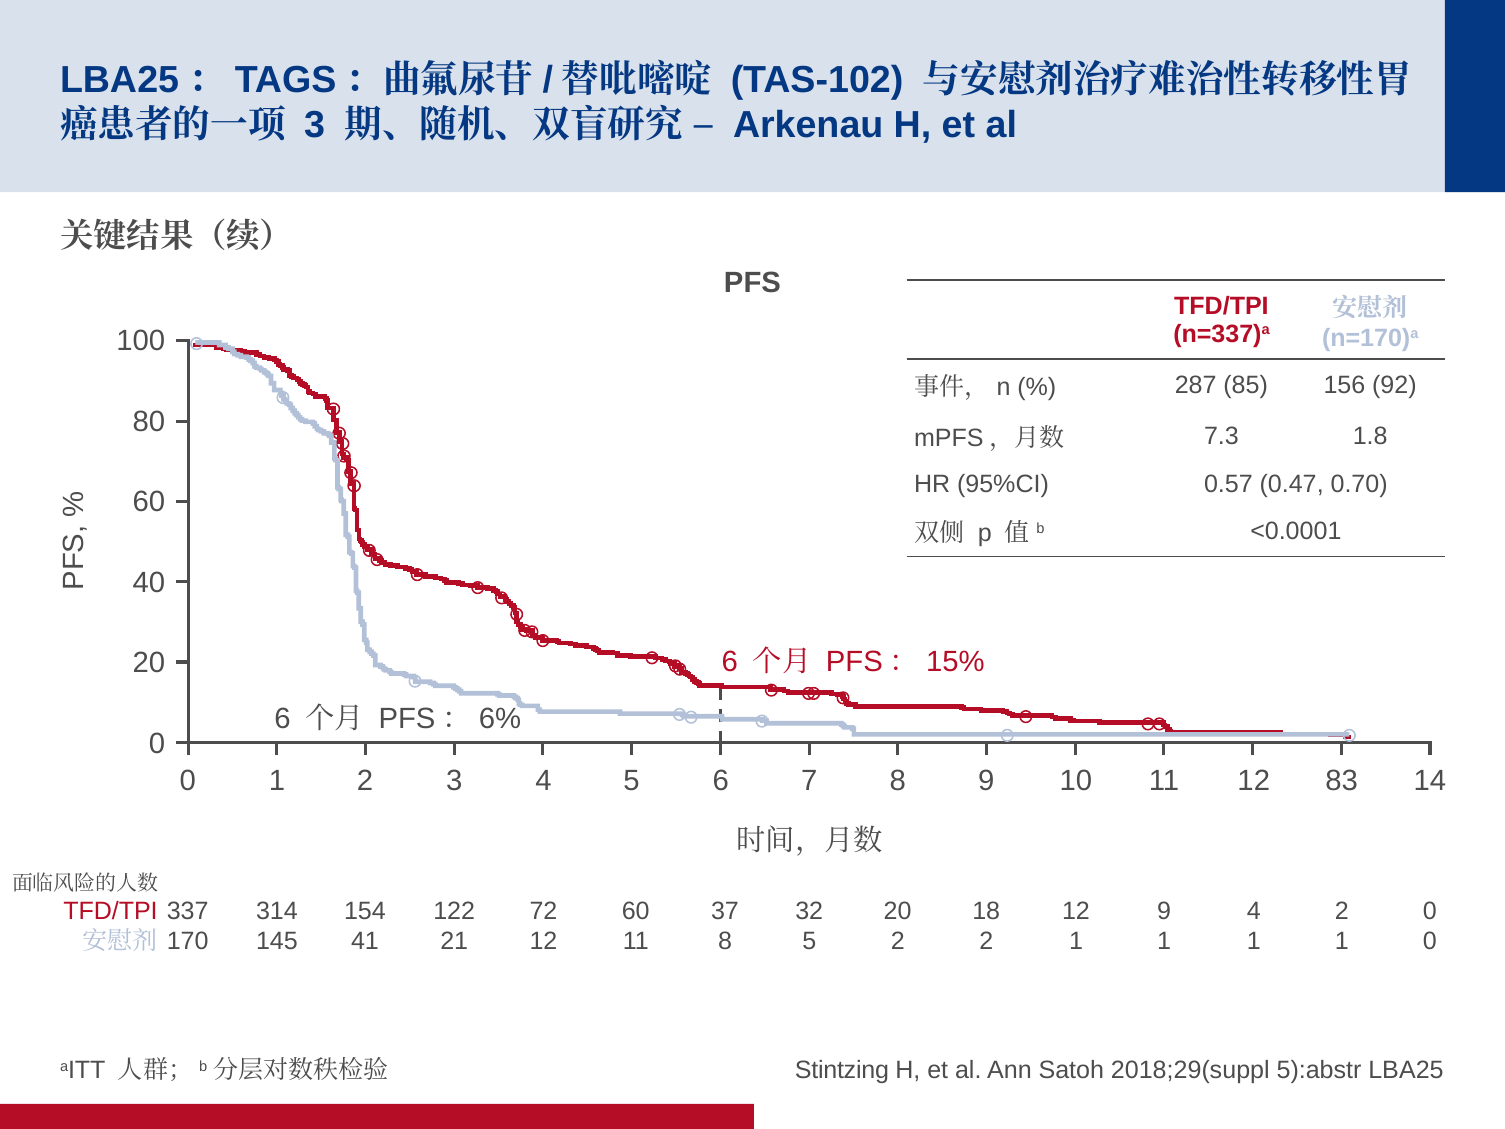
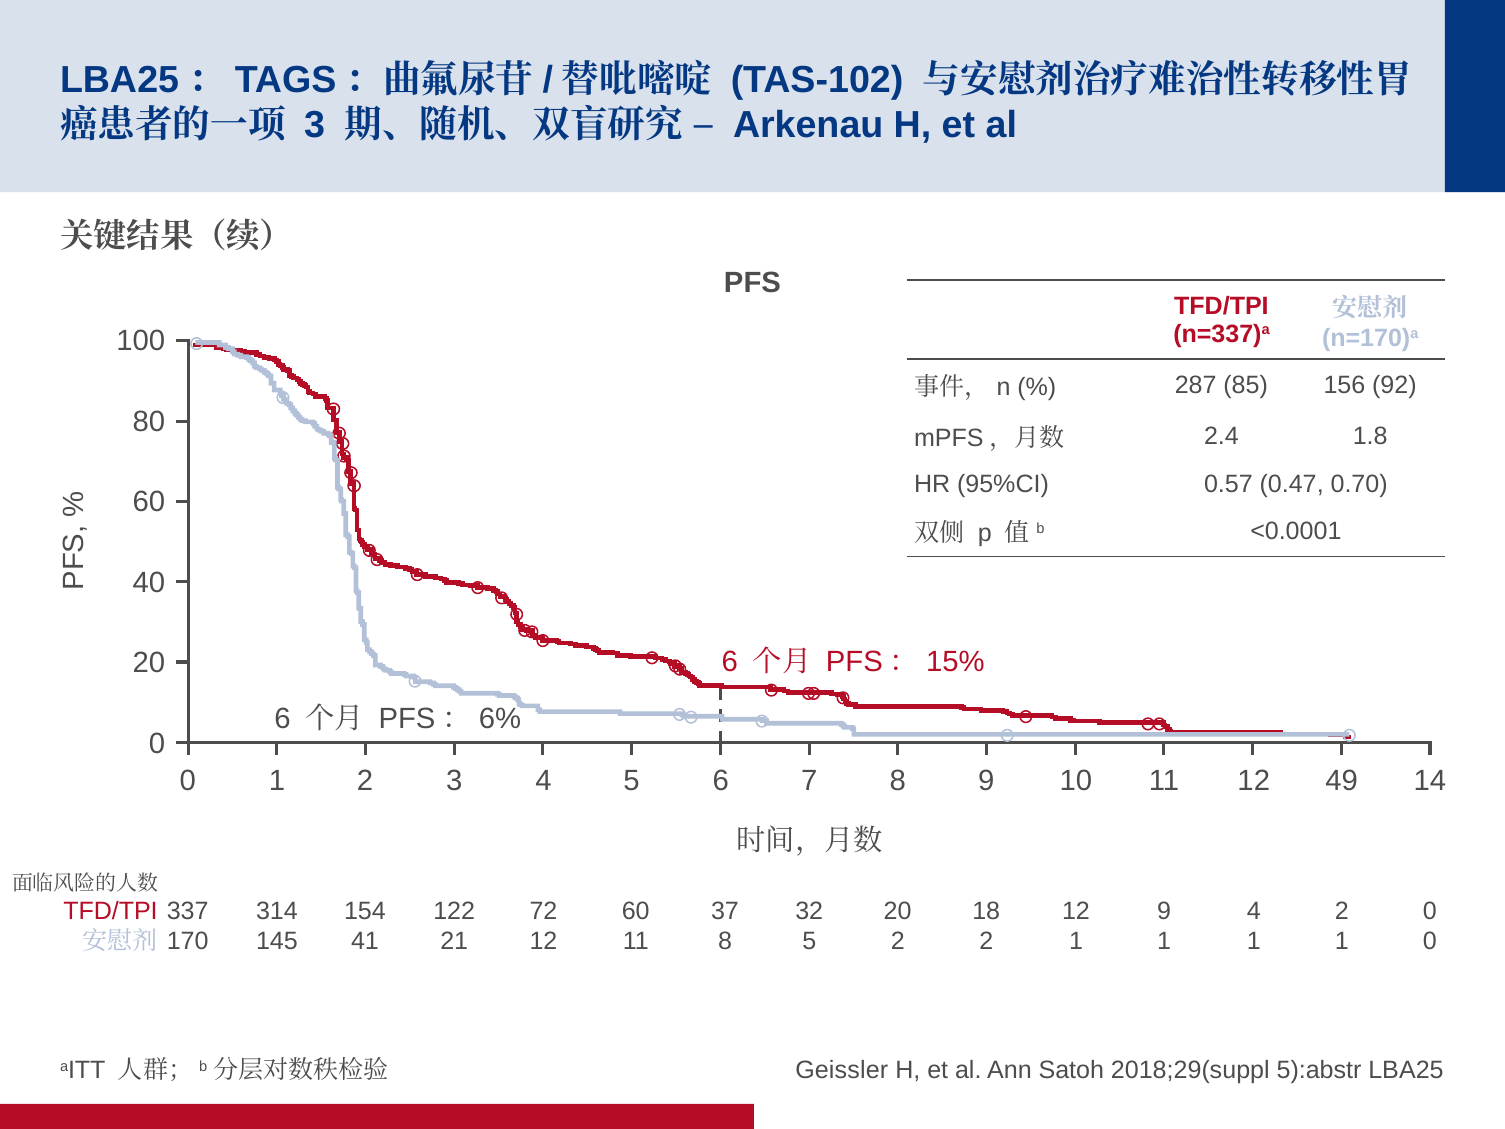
7.3: 7.3 -> 2.4
83: 83 -> 49
Stintzing: Stintzing -> Geissler
